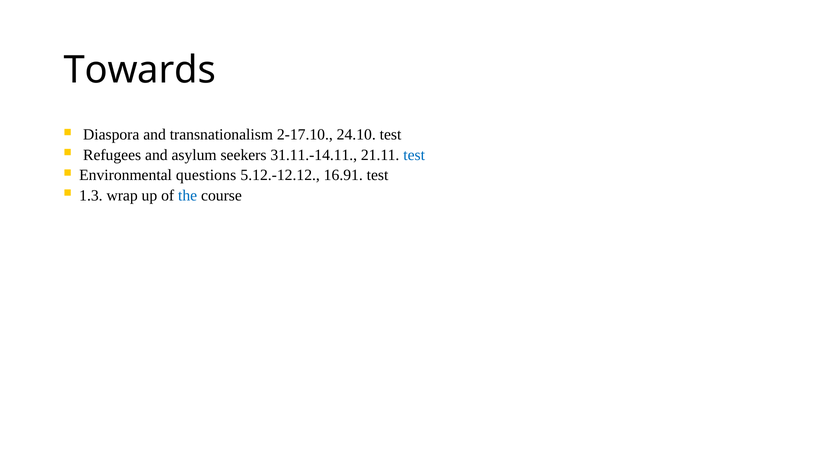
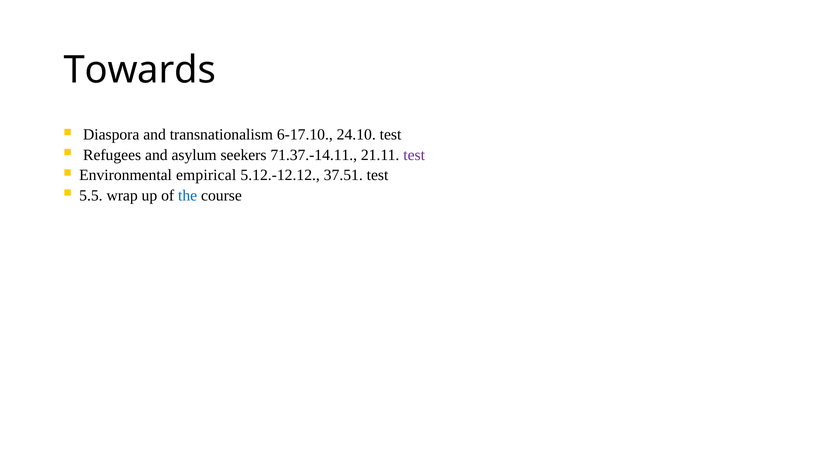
2-17.10: 2-17.10 -> 6-17.10
31.11.-14.11: 31.11.-14.11 -> 71.37.-14.11
test at (414, 155) colour: blue -> purple
questions: questions -> empirical
16.91: 16.91 -> 37.51
1.3: 1.3 -> 5.5
